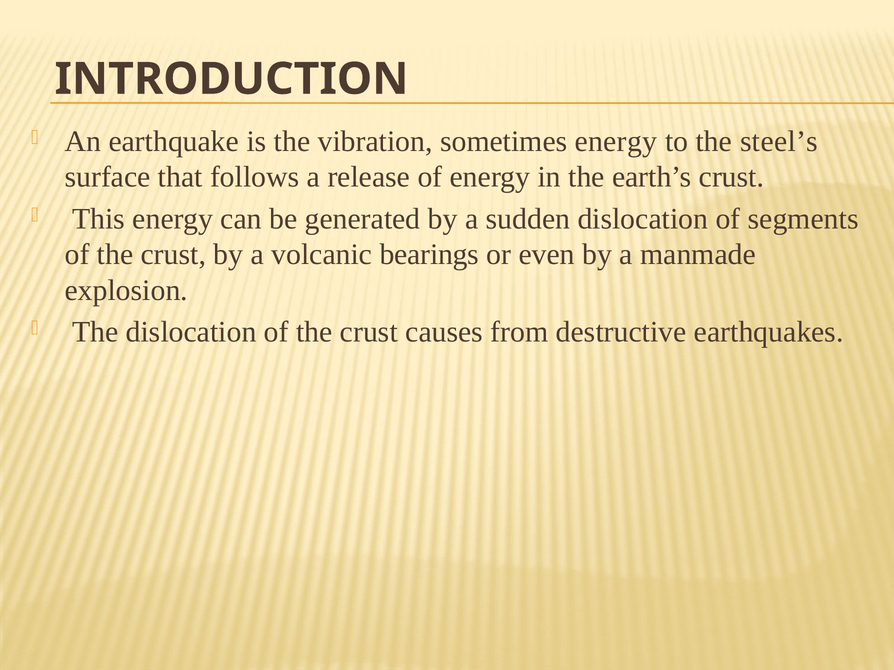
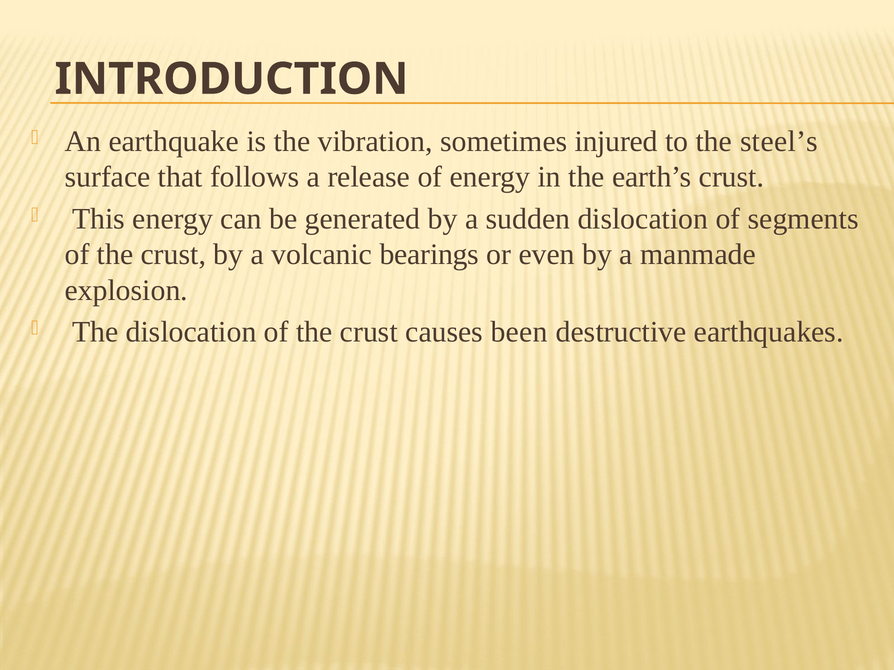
sometimes energy: energy -> injured
from: from -> been
